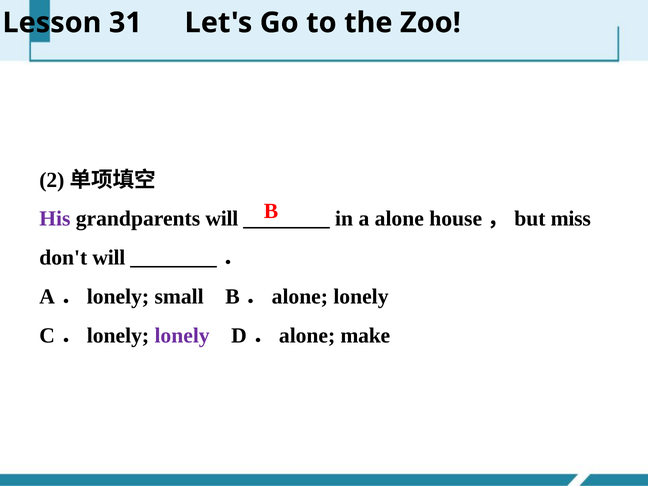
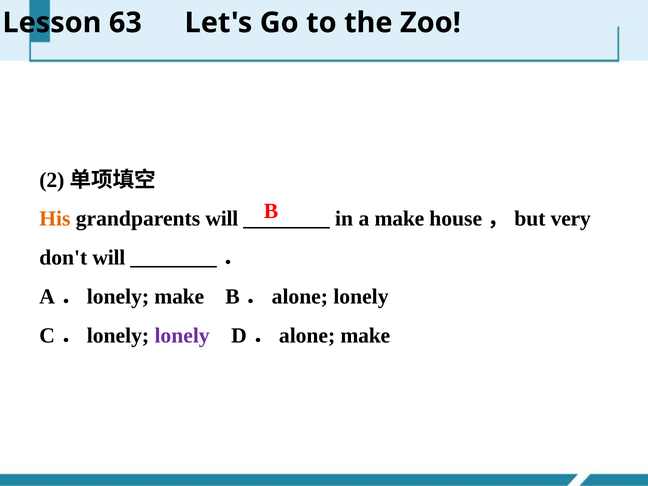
31: 31 -> 63
His colour: purple -> orange
a alone: alone -> make
miss: miss -> very
A．lonely small: small -> make
